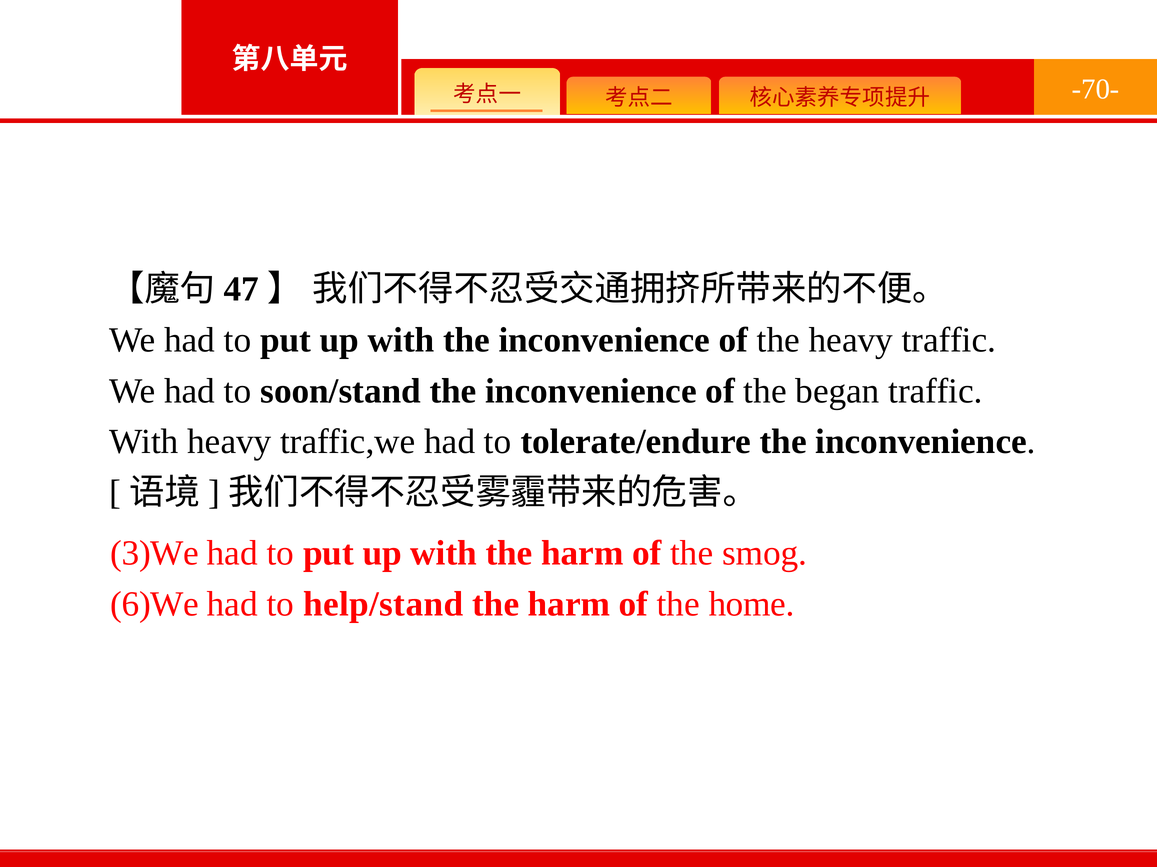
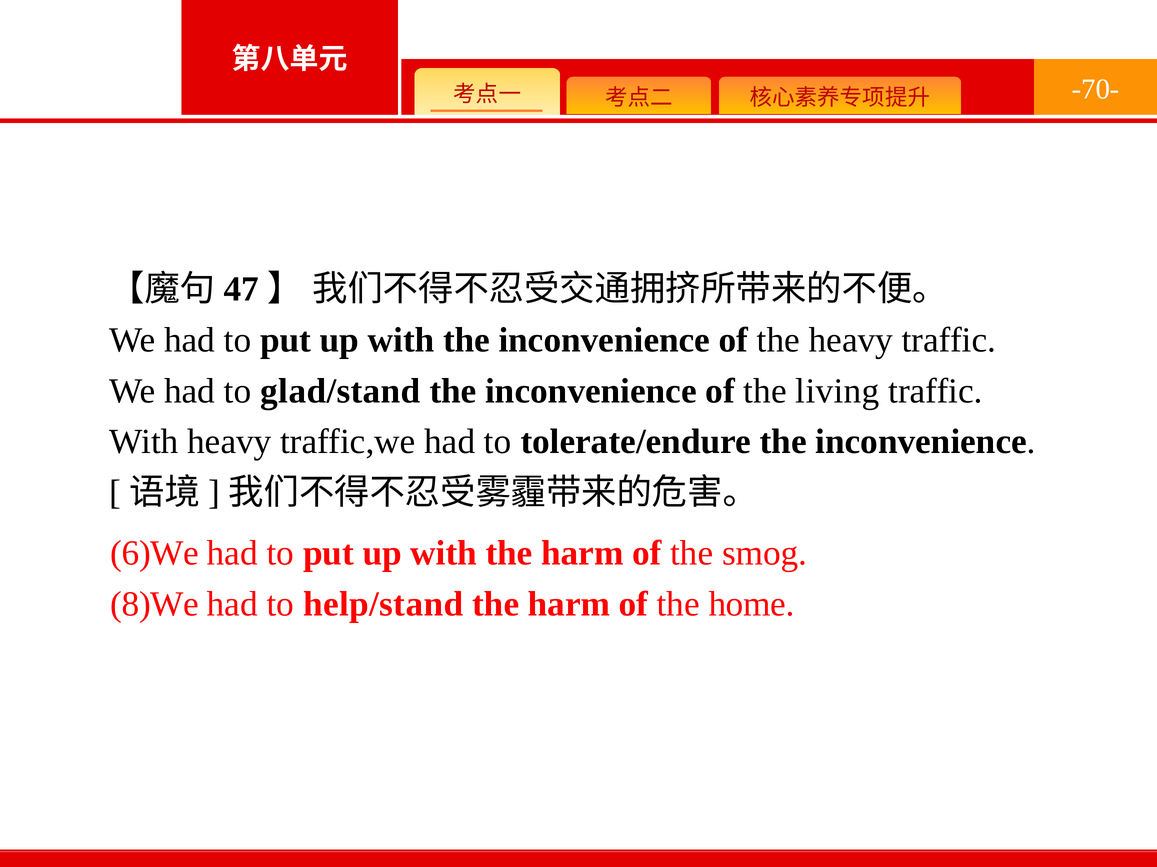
soon/stand: soon/stand -> glad/stand
began: began -> living
3)We: 3)We -> 6)We
6)We: 6)We -> 8)We
